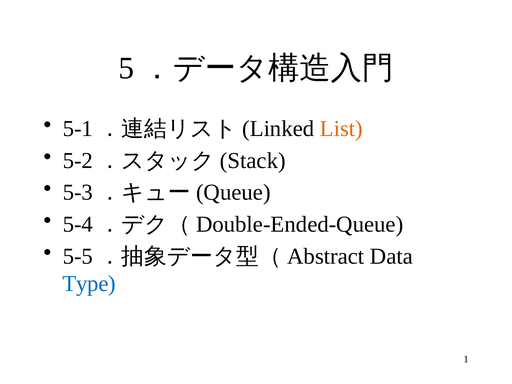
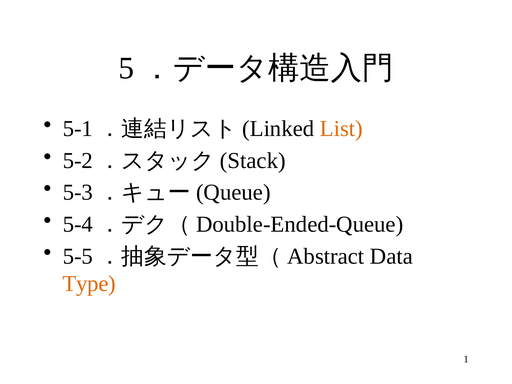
Type colour: blue -> orange
